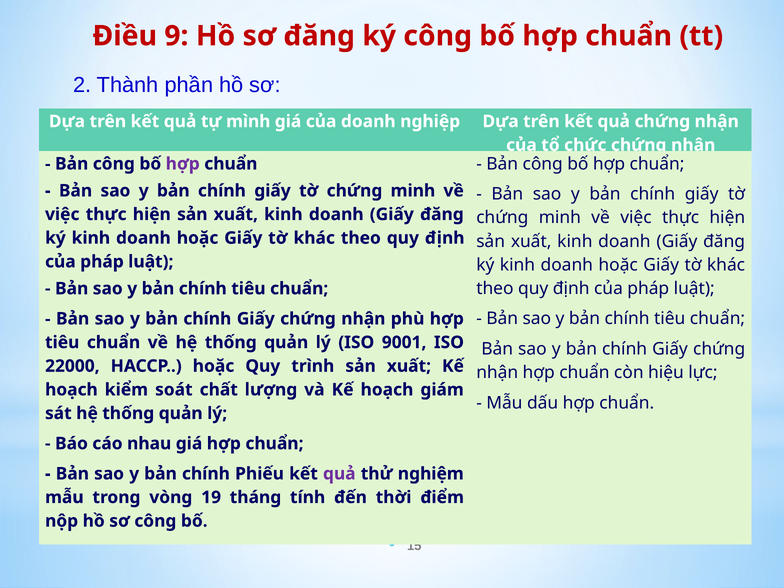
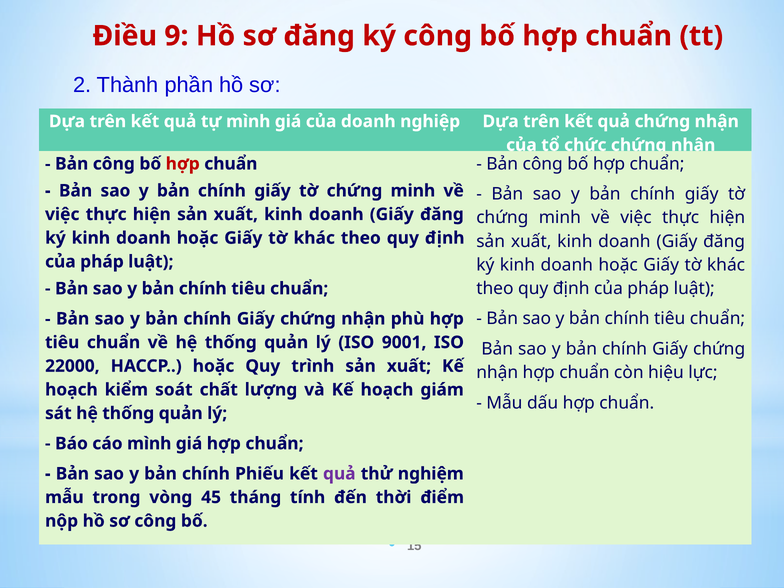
hợp at (183, 164) colour: purple -> red
cáo nhau: nhau -> mình
19: 19 -> 45
